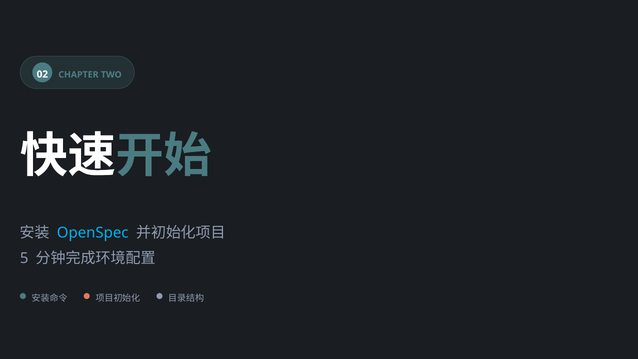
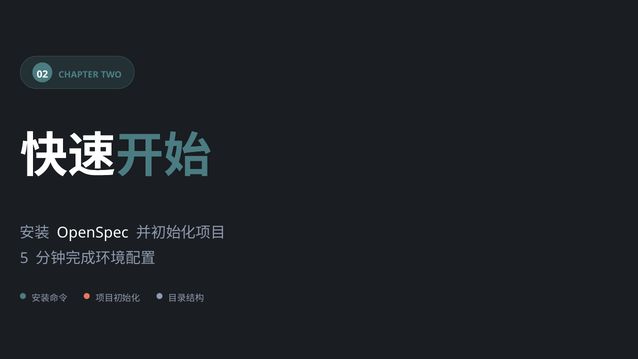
OpenSpec colour: light blue -> white
